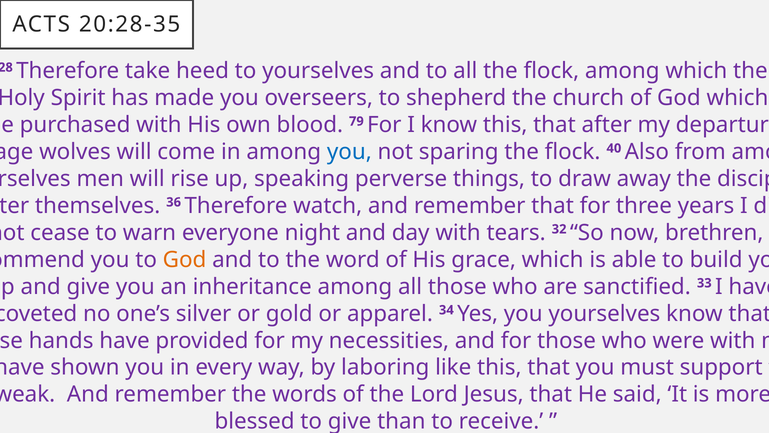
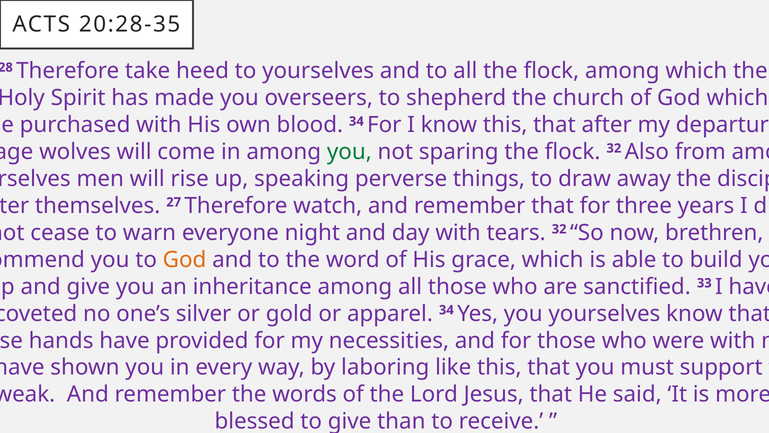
blood 79: 79 -> 34
you at (349, 152) colour: blue -> green
flock 40: 40 -> 32
36: 36 -> 27
